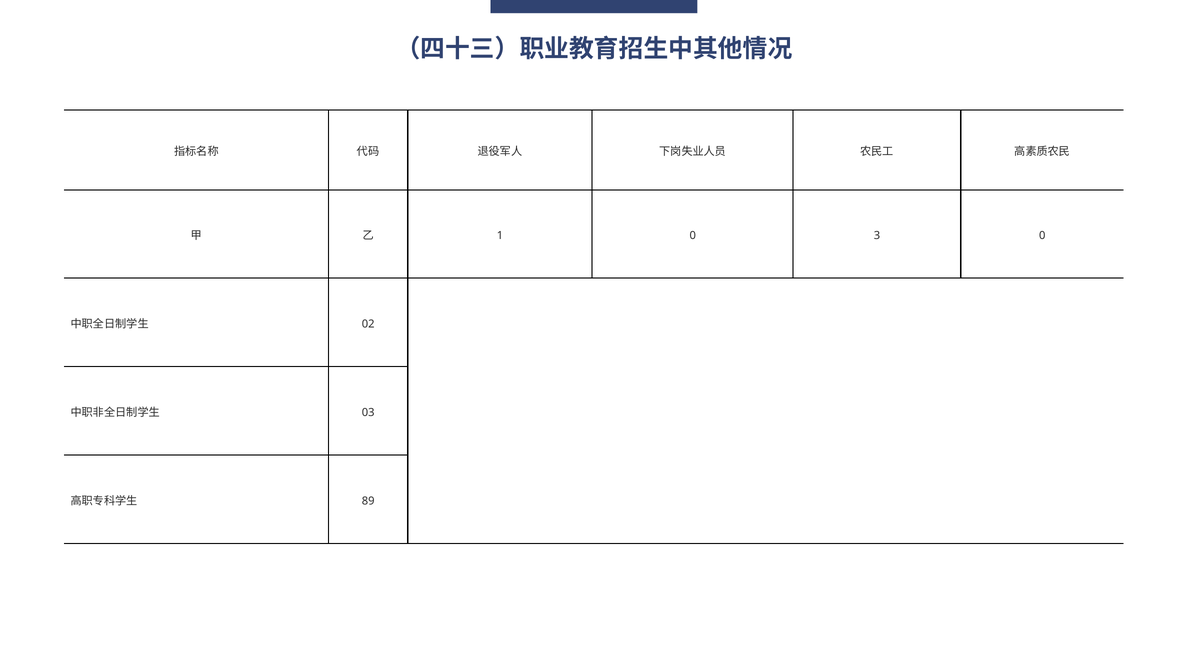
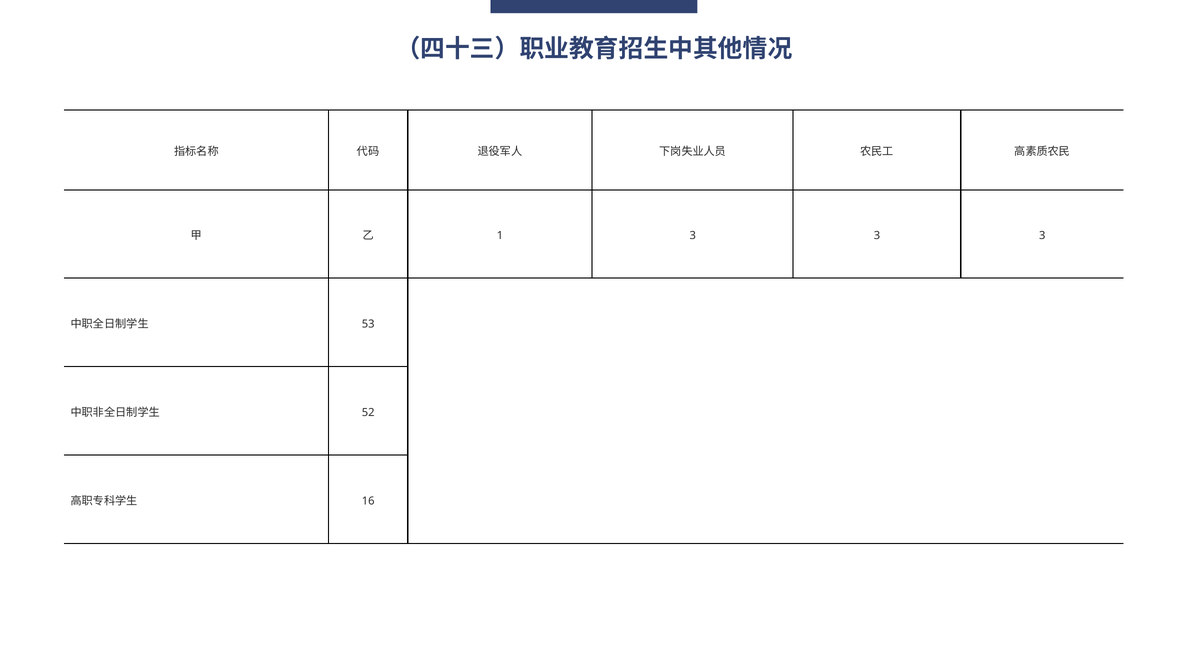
1 0: 0 -> 3
0 at (1042, 235): 0 -> 3
02: 02 -> 53
03: 03 -> 52
89: 89 -> 16
